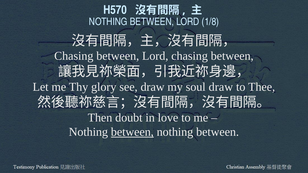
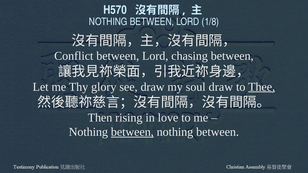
Chasing at (74, 56): Chasing -> Conflict
Thee underline: none -> present
doubt: doubt -> rising
